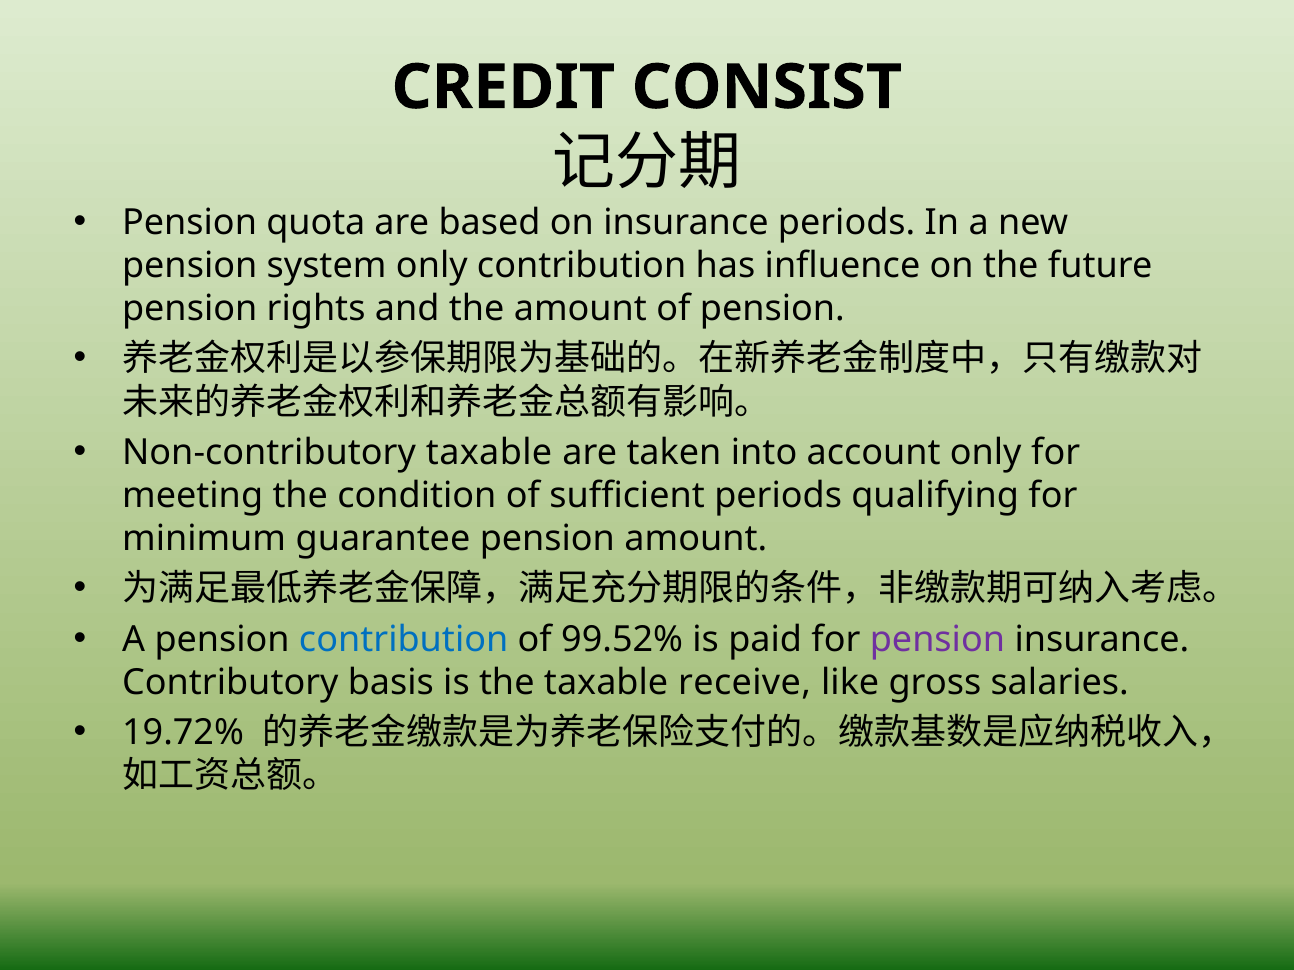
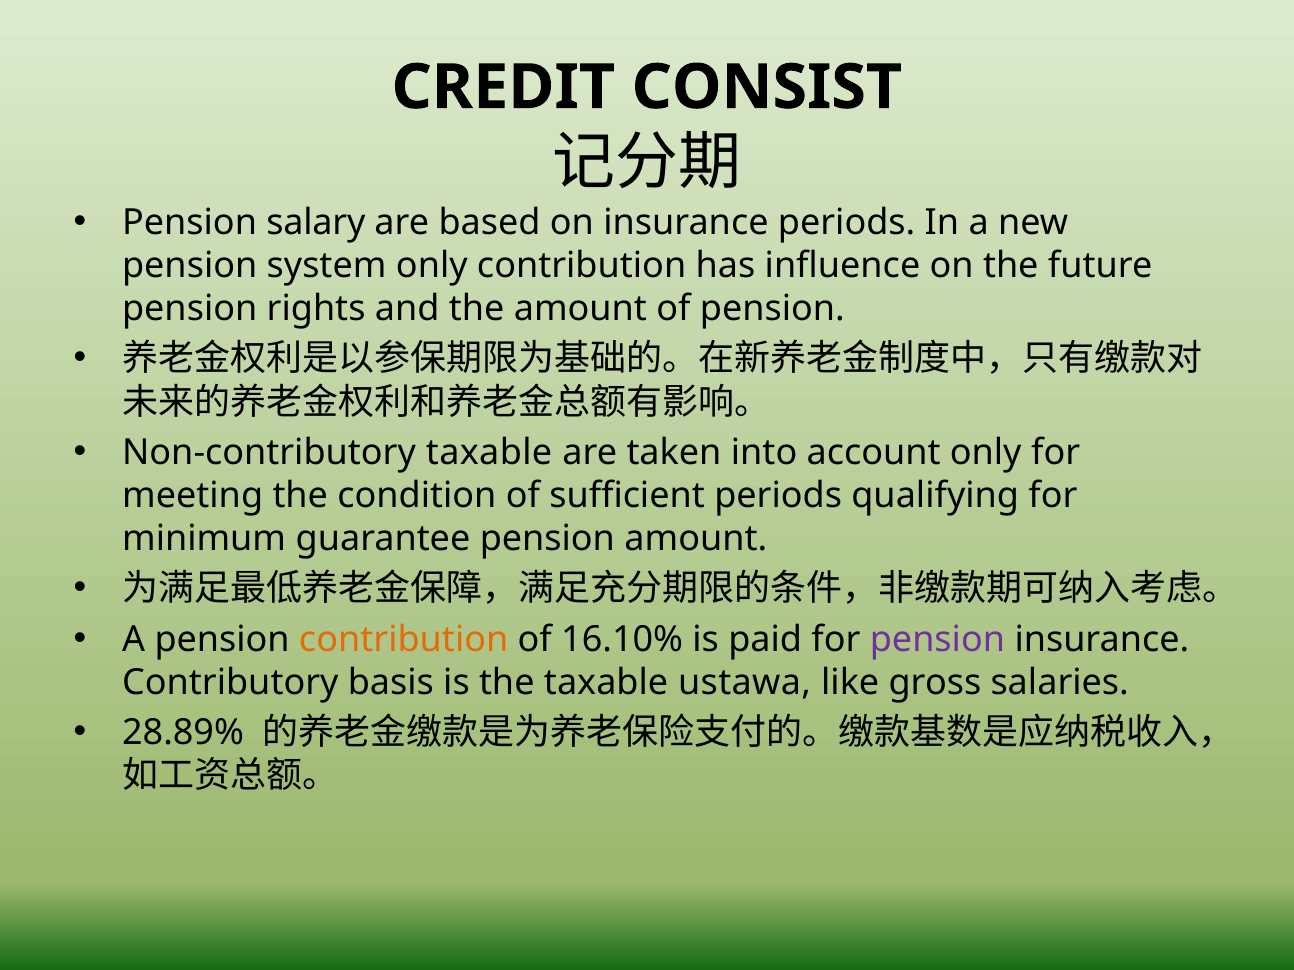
quota: quota -> salary
contribution at (404, 640) colour: blue -> orange
99.52%: 99.52% -> 16.10%
receive: receive -> ustawa
19.72%: 19.72% -> 28.89%
